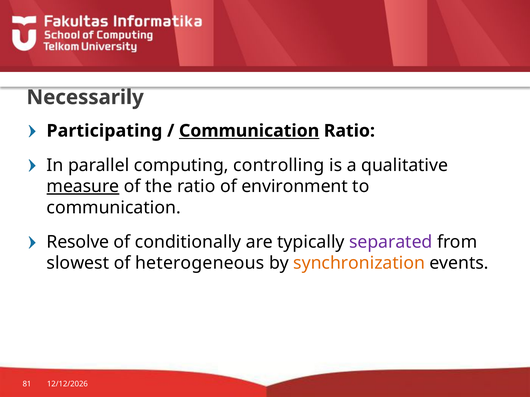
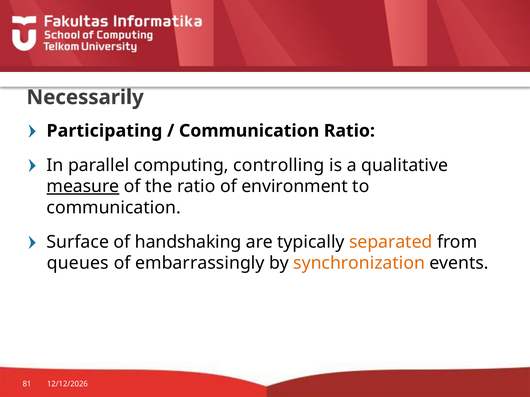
Communication at (249, 131) underline: present -> none
Resolve: Resolve -> Surface
conditionally: conditionally -> handshaking
separated colour: purple -> orange
slowest: slowest -> queues
heterogeneous: heterogeneous -> embarrassingly
